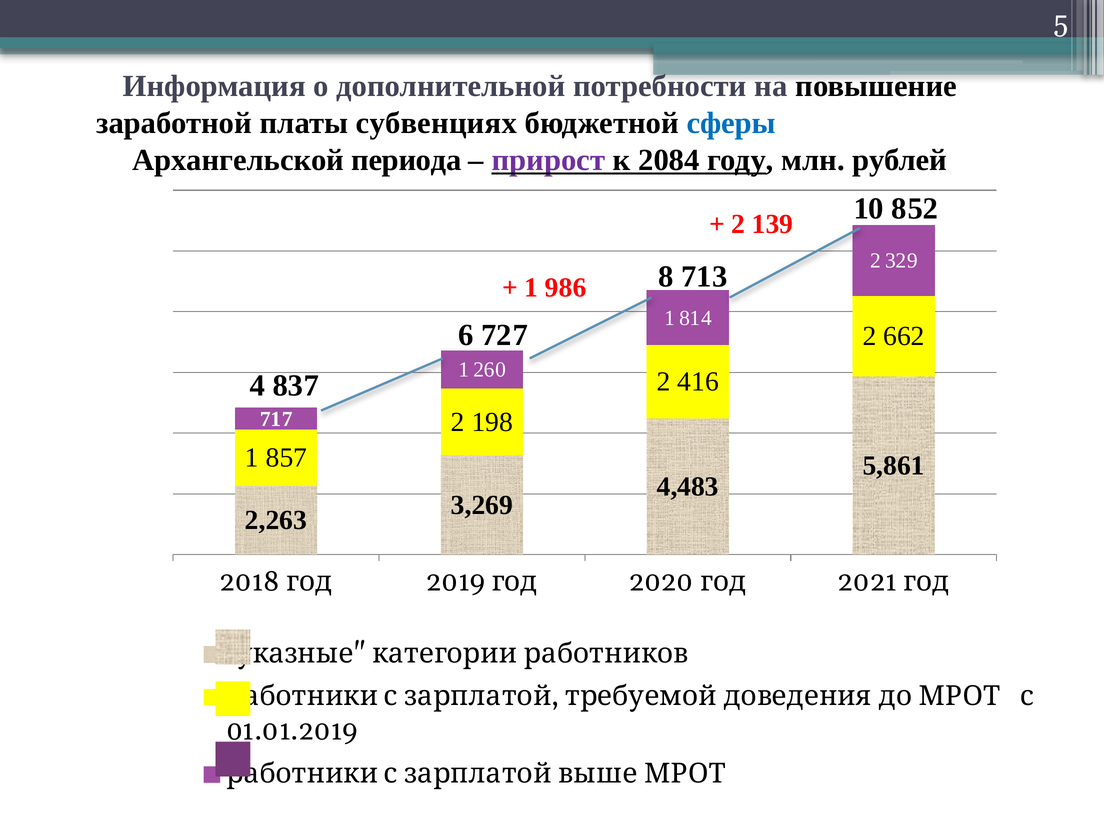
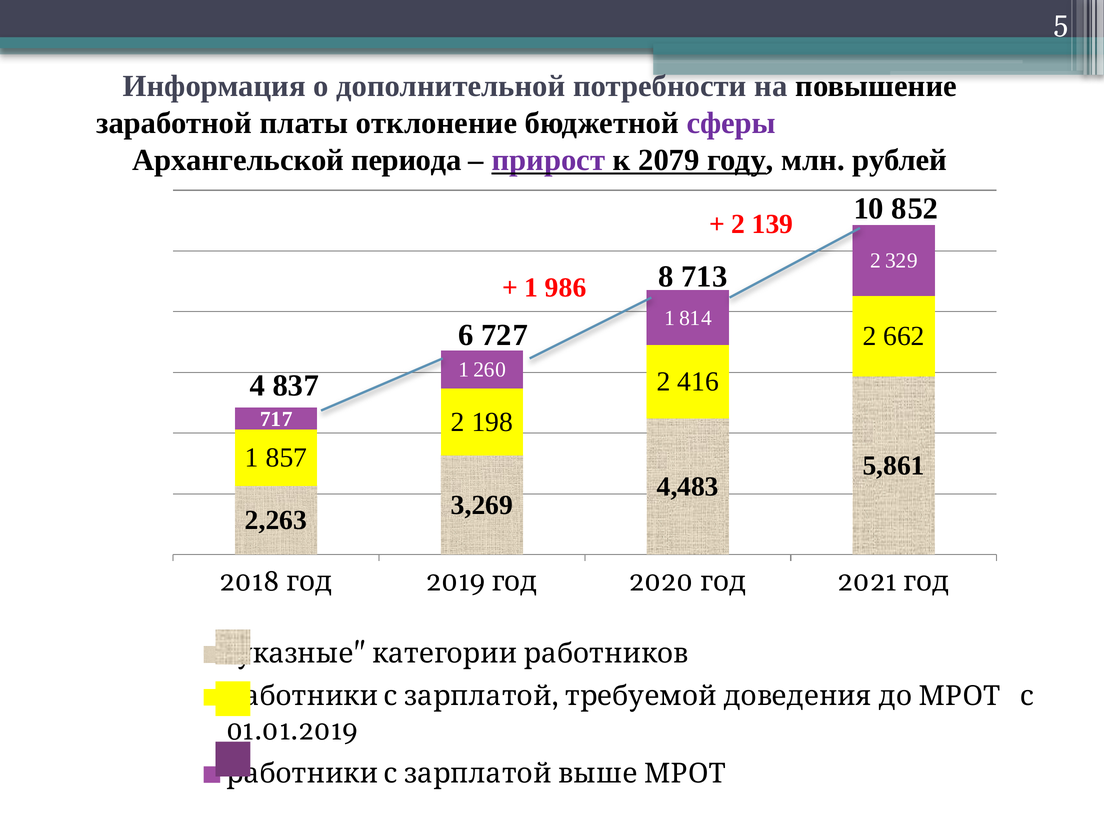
субвенциях: субвенциях -> отклонение
сферы colour: blue -> purple
2084: 2084 -> 2079
